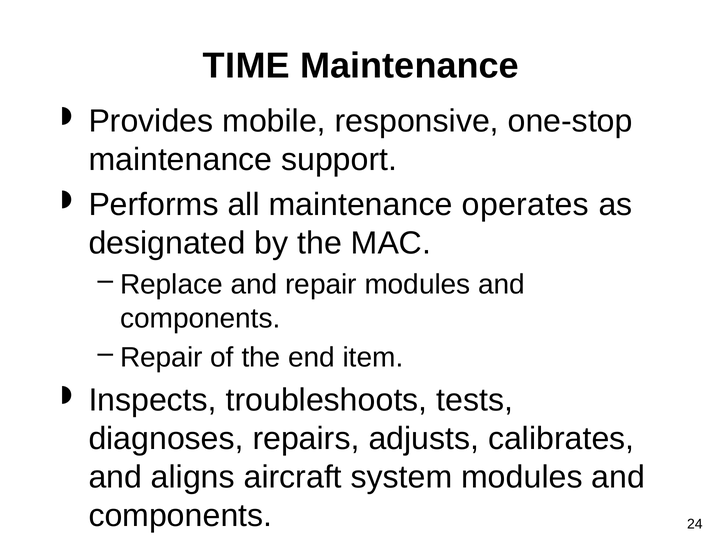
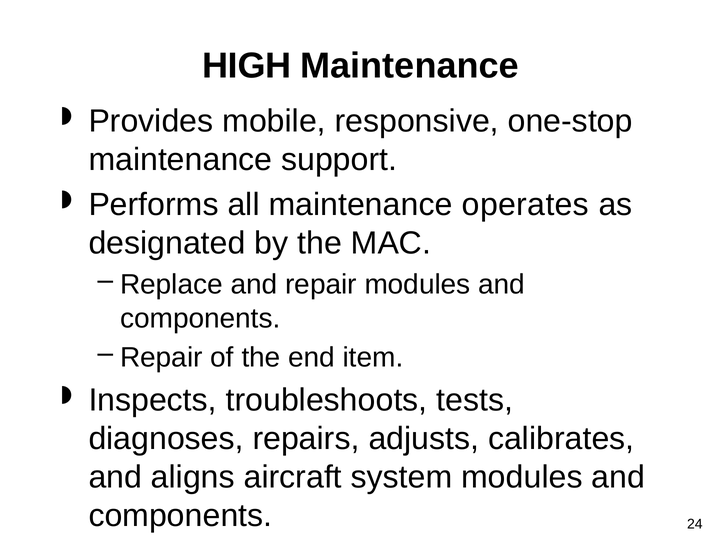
TIME: TIME -> HIGH
